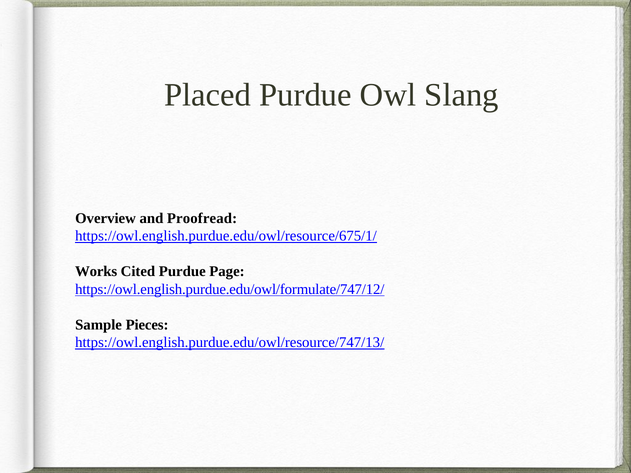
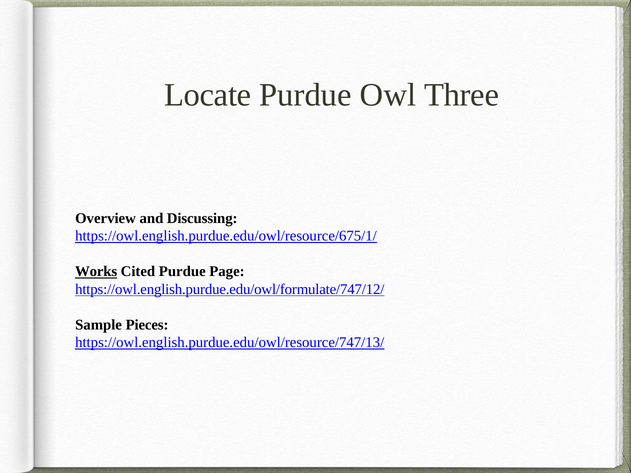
Placed: Placed -> Locate
Slang: Slang -> Three
Proofread: Proofread -> Discussing
Works underline: none -> present
